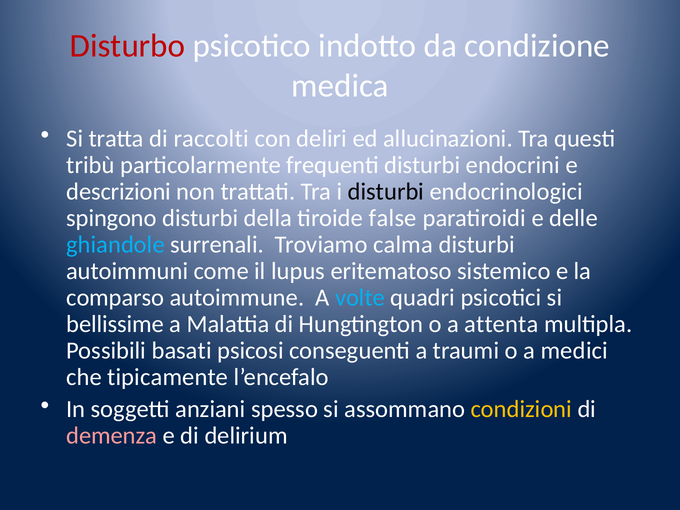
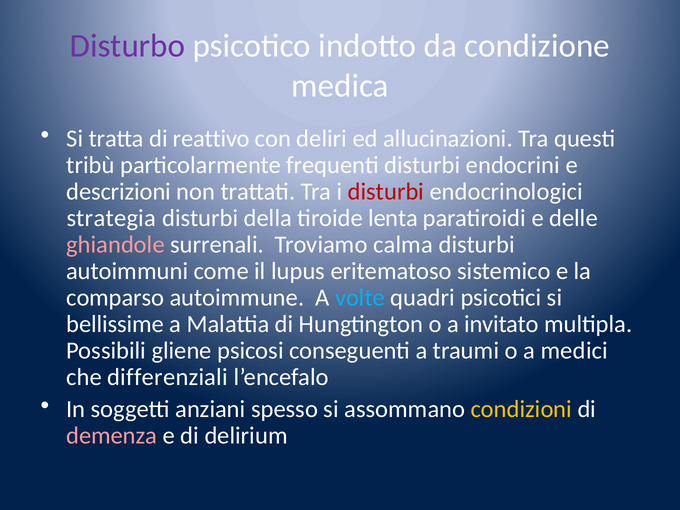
Disturbo colour: red -> purple
raccolti: raccolti -> reattivo
disturbi at (386, 192) colour: black -> red
spingono: spingono -> strategia
false: false -> lenta
ghiandole colour: light blue -> pink
attenta: attenta -> invitato
basati: basati -> gliene
tipicamente: tipicamente -> differenziali
